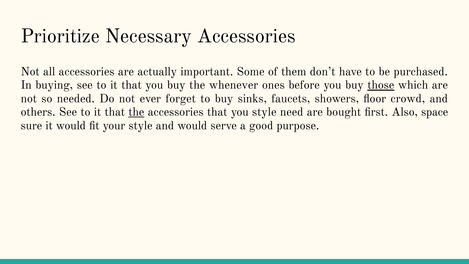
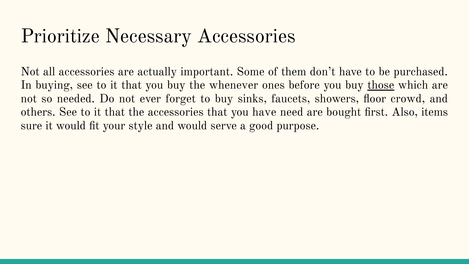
the at (136, 112) underline: present -> none
you style: style -> have
space: space -> items
